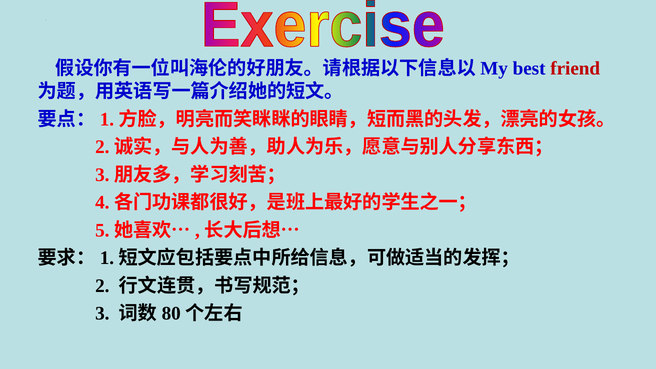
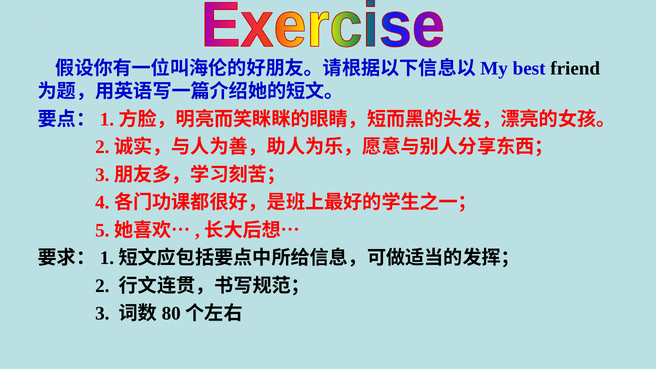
friend colour: red -> black
